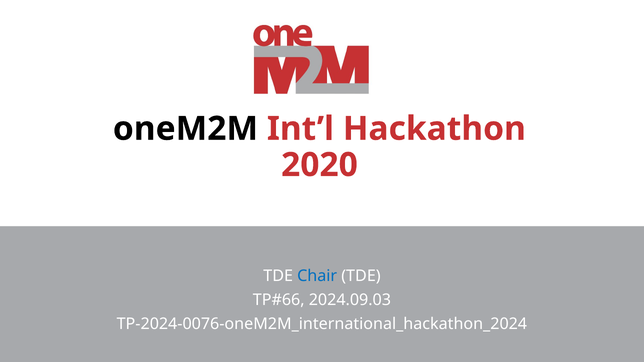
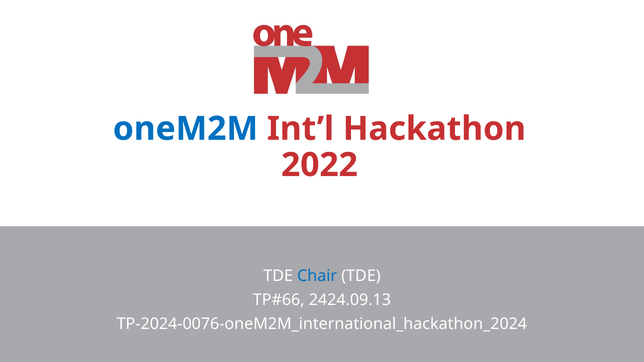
oneM2M at (185, 129) colour: black -> blue
2020: 2020 -> 2022
2024.09.03: 2024.09.03 -> 2424.09.13
